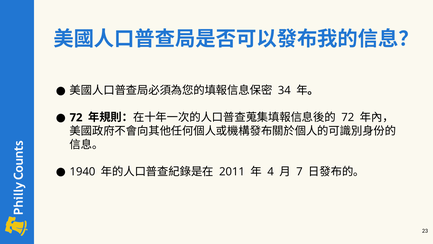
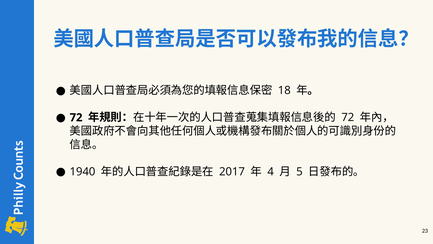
34: 34 -> 18
2011: 2011 -> 2017
7: 7 -> 5
